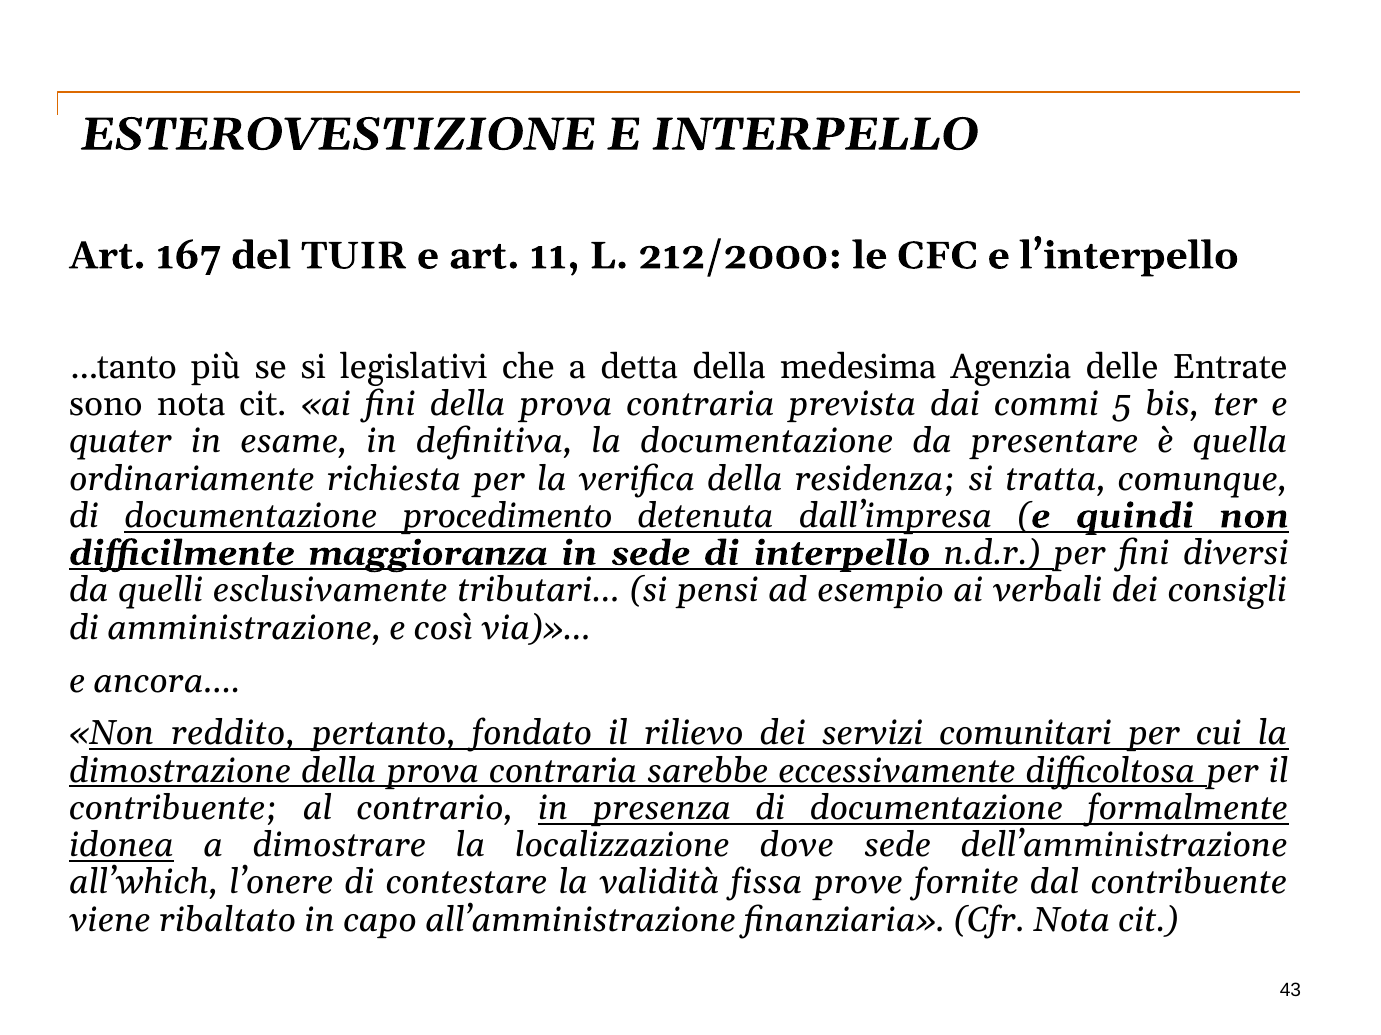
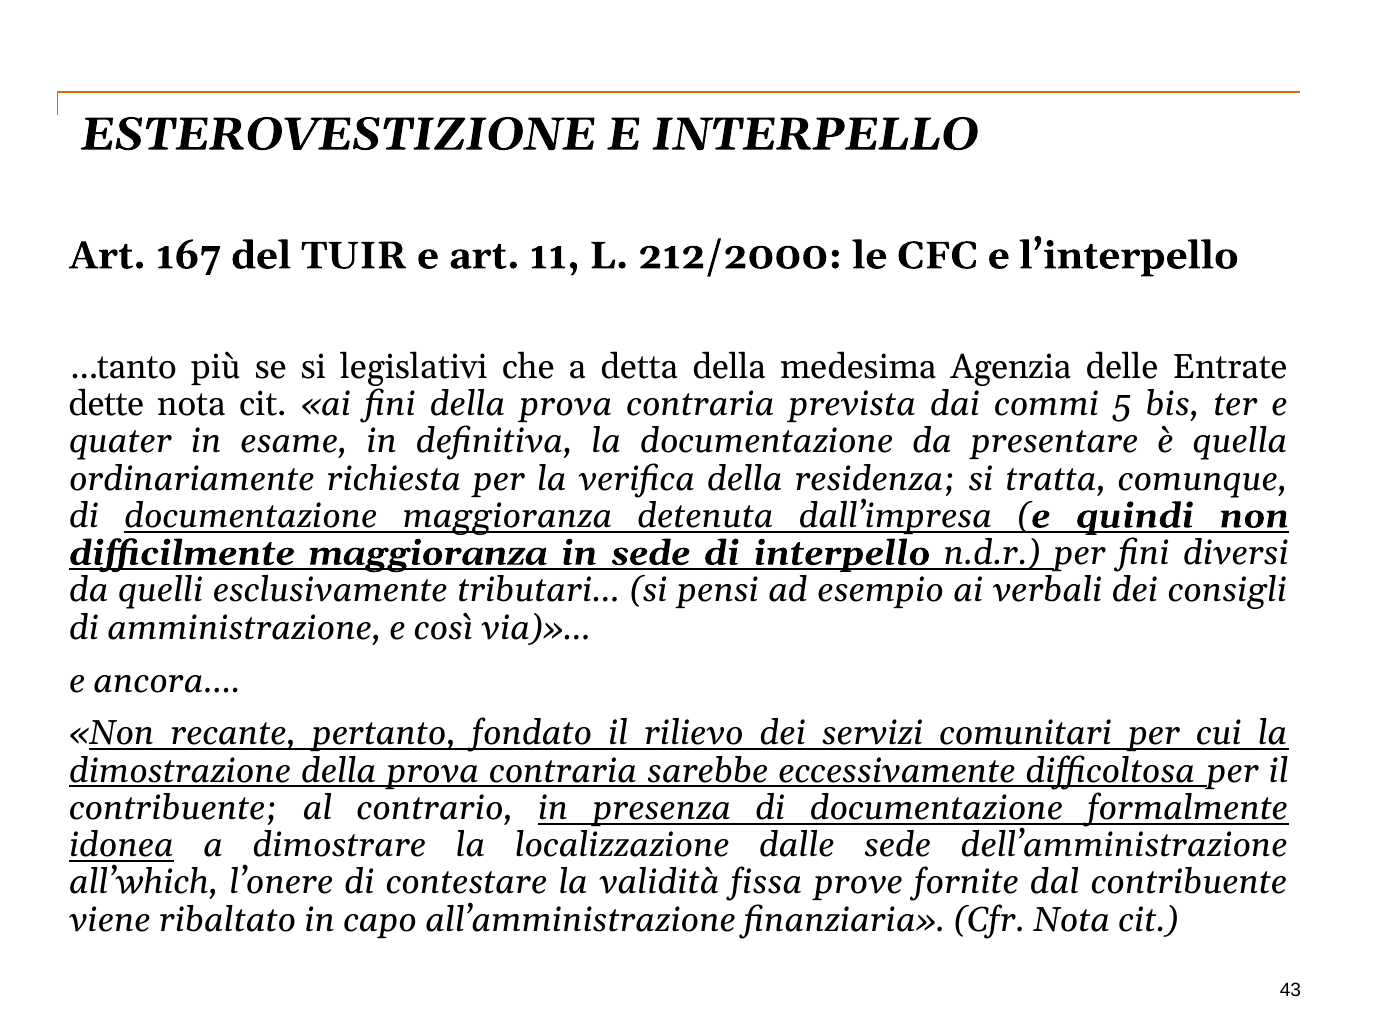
sono: sono -> dette
documentazione procedimento: procedimento -> maggioranza
reddito: reddito -> recante
dove: dove -> dalle
